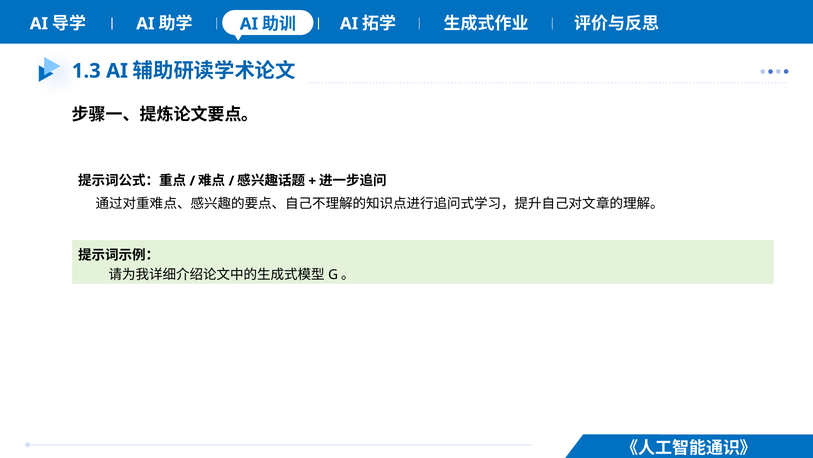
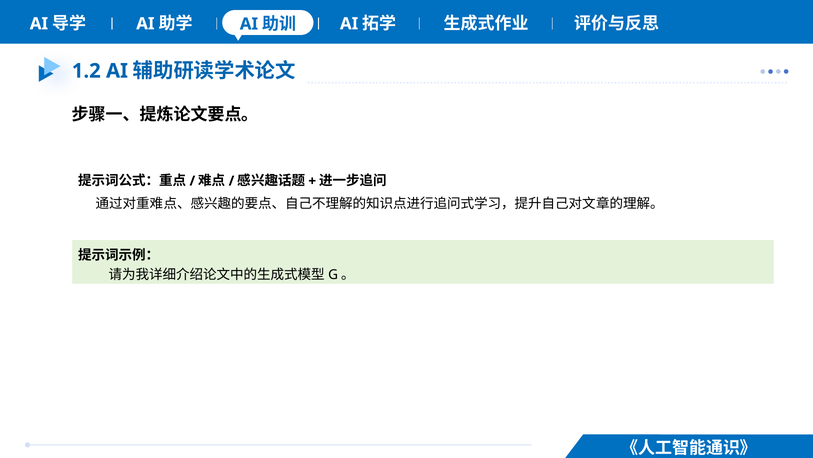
1.3: 1.3 -> 1.2
